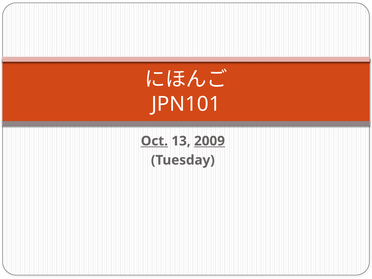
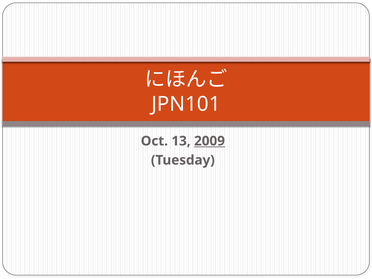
Oct underline: present -> none
